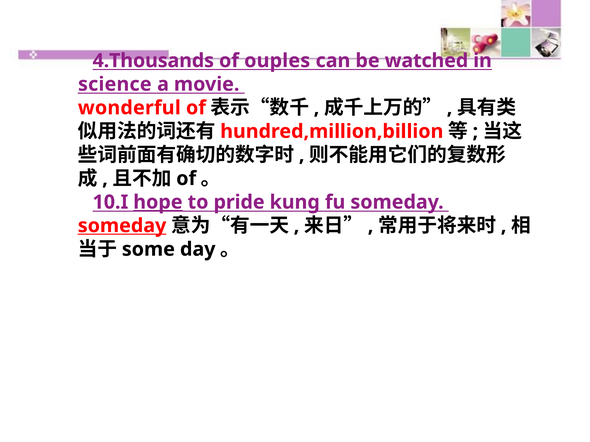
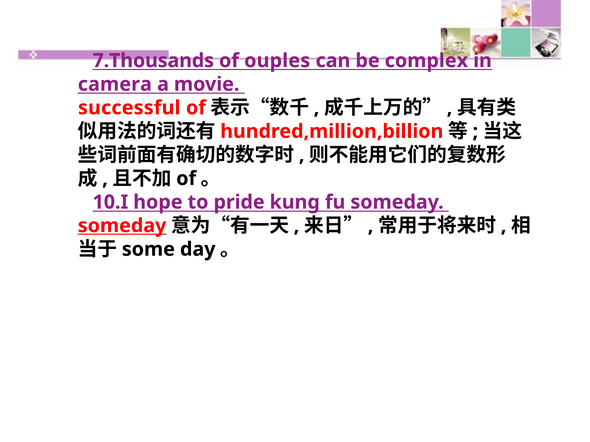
4.Thousands: 4.Thousands -> 7.Thousands
watched: watched -> complex
science: science -> camera
wonderful: wonderful -> successful
hope underline: present -> none
